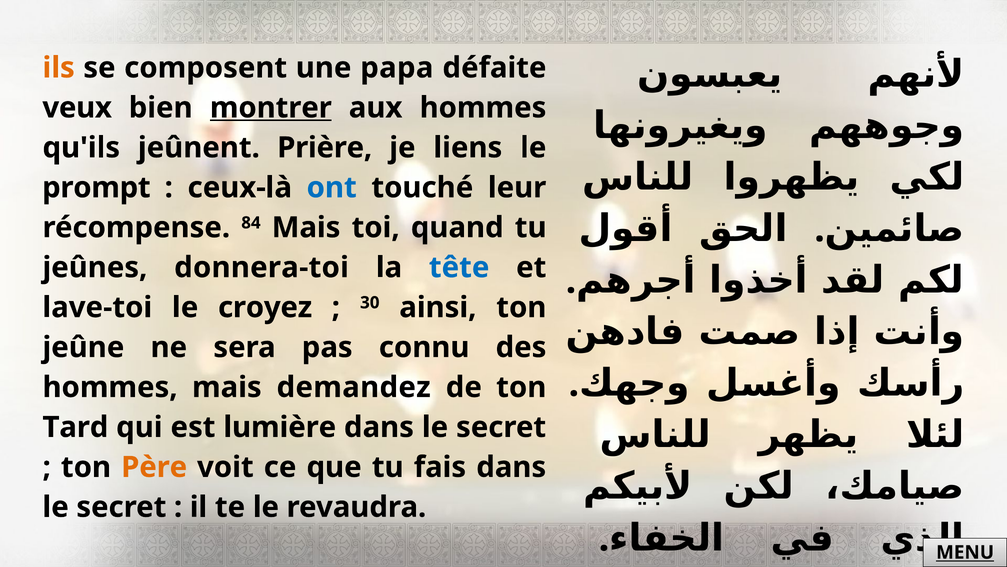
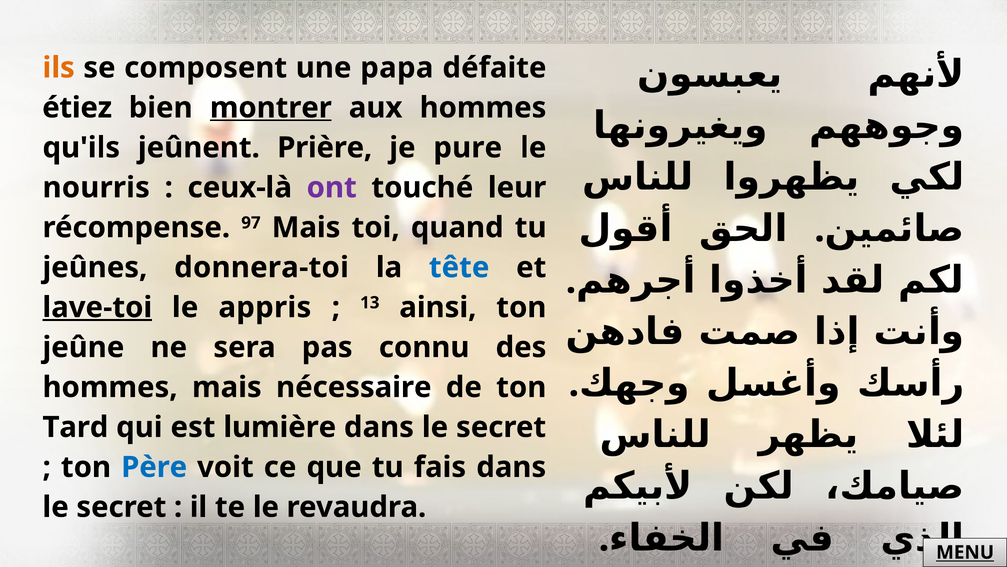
veux: veux -> étiez
liens: liens -> pure
prompt: prompt -> nourris
ont colour: blue -> purple
84: 84 -> 97
lave-toi underline: none -> present
croyez: croyez -> appris
30: 30 -> 13
demandez: demandez -> nécessaire
Père colour: orange -> blue
